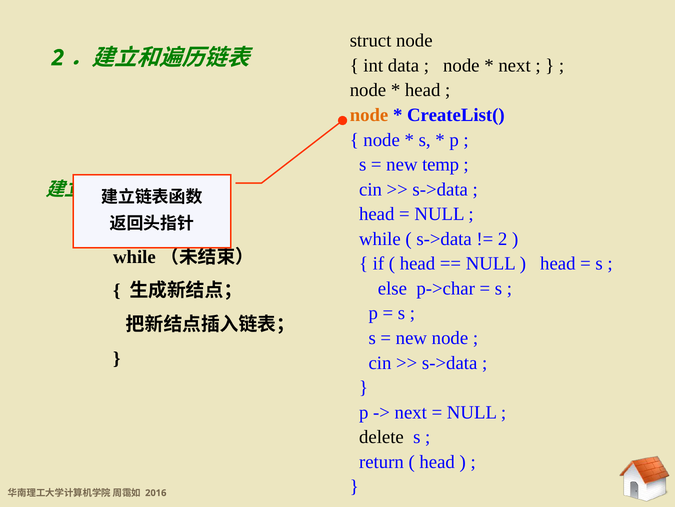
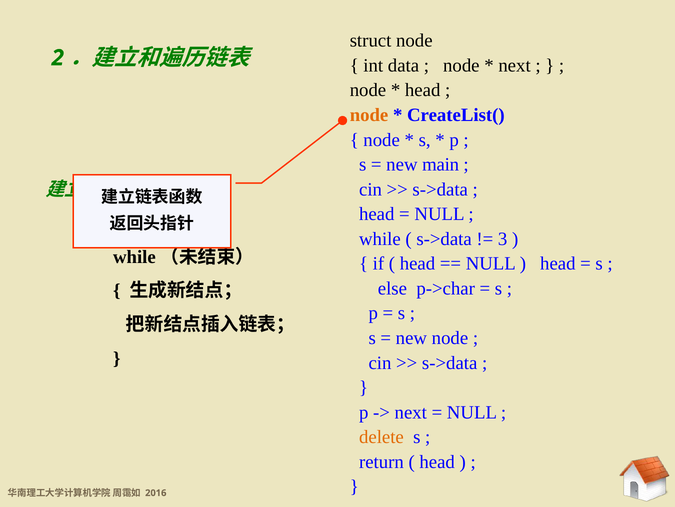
temp: temp -> main
2 at (503, 239): 2 -> 3
delete colour: black -> orange
